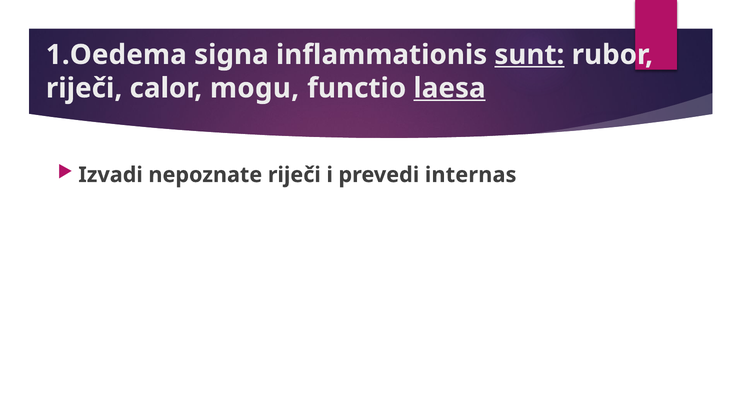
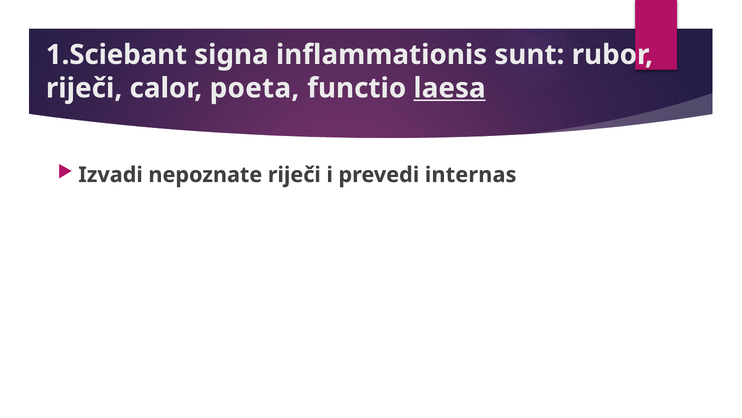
1.Oedema: 1.Oedema -> 1.Sciebant
sunt underline: present -> none
mogu: mogu -> poeta
